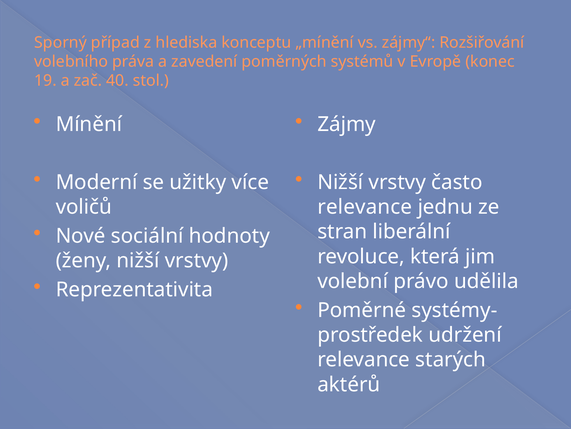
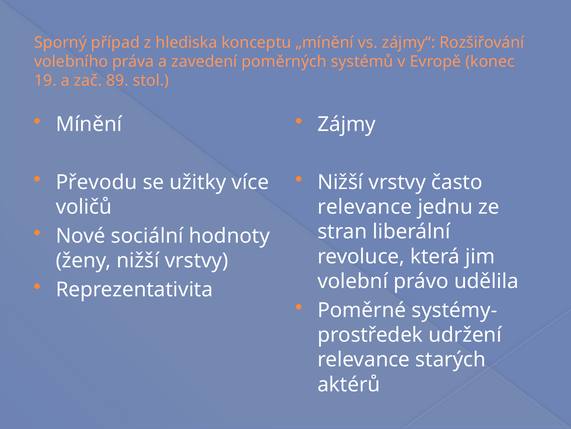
40: 40 -> 89
Moderní: Moderní -> Převodu
